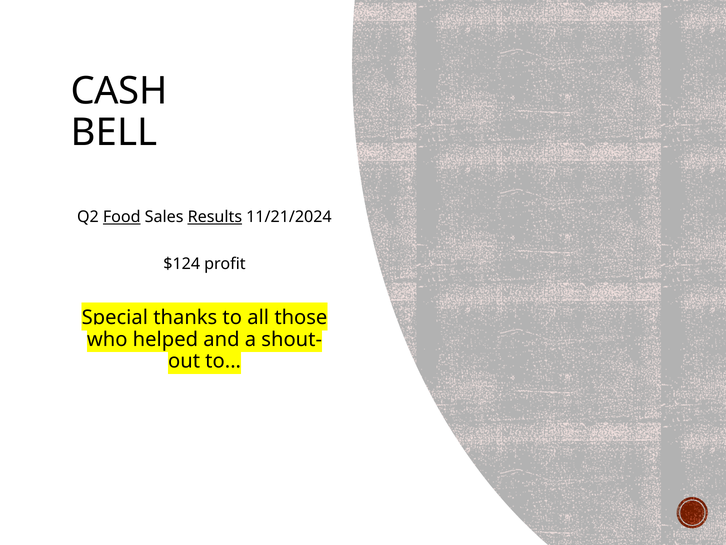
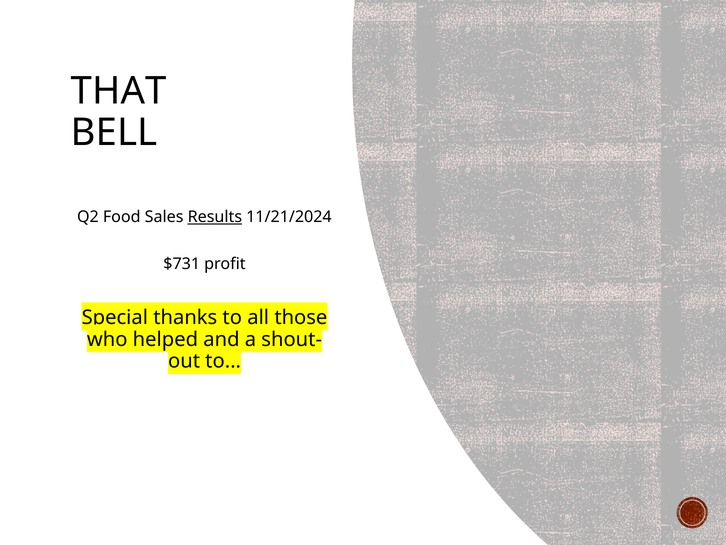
CASH: CASH -> THAT
Food underline: present -> none
$124: $124 -> $731
